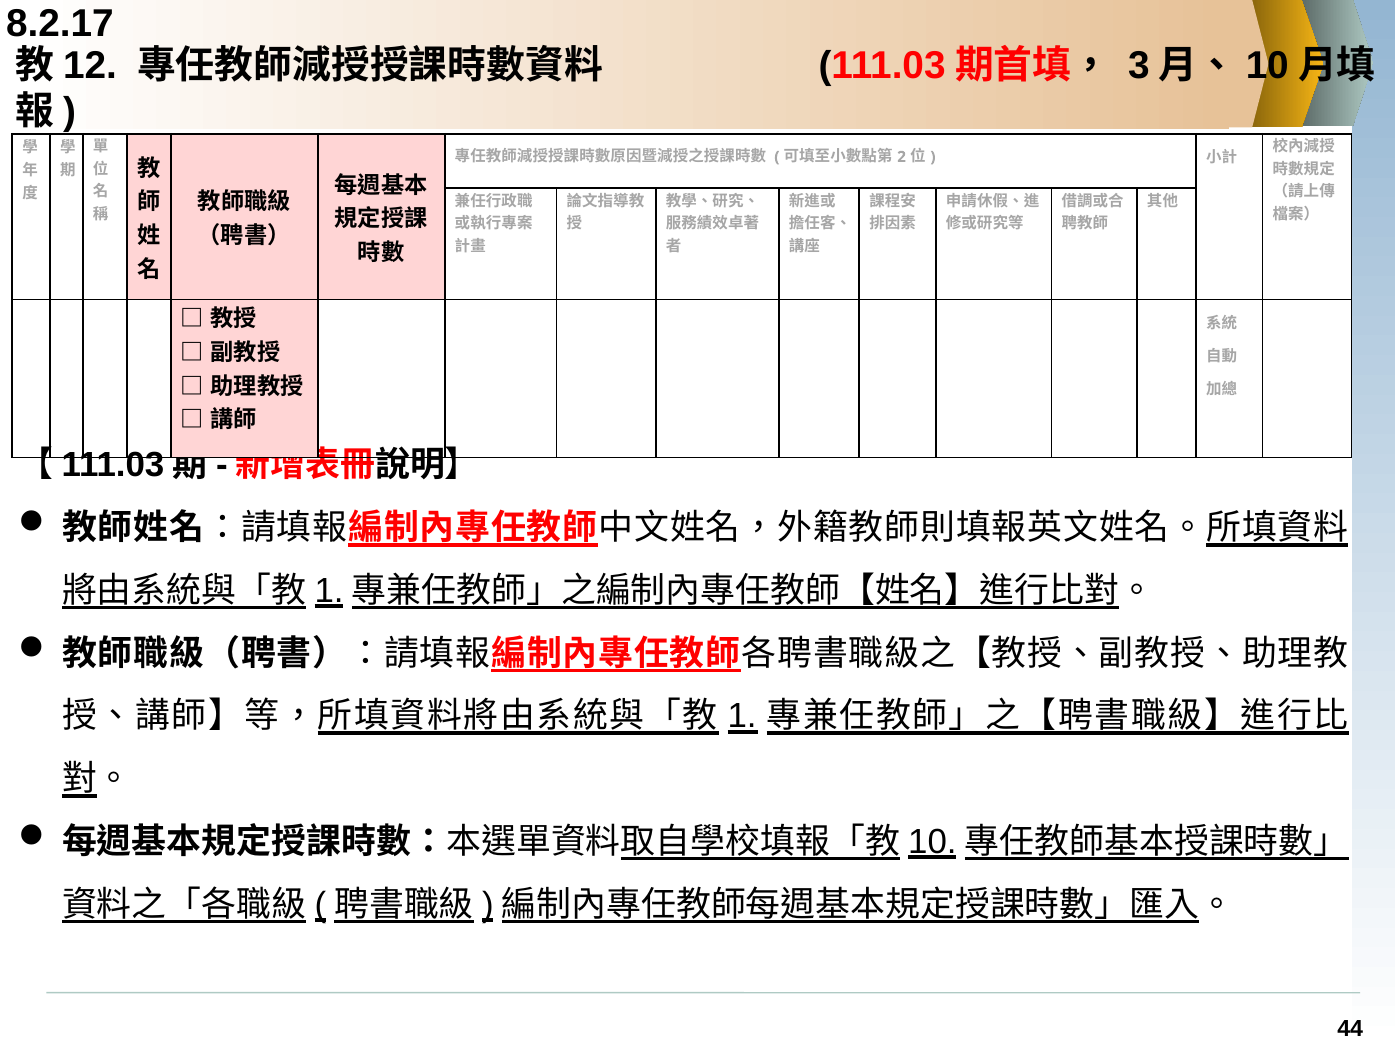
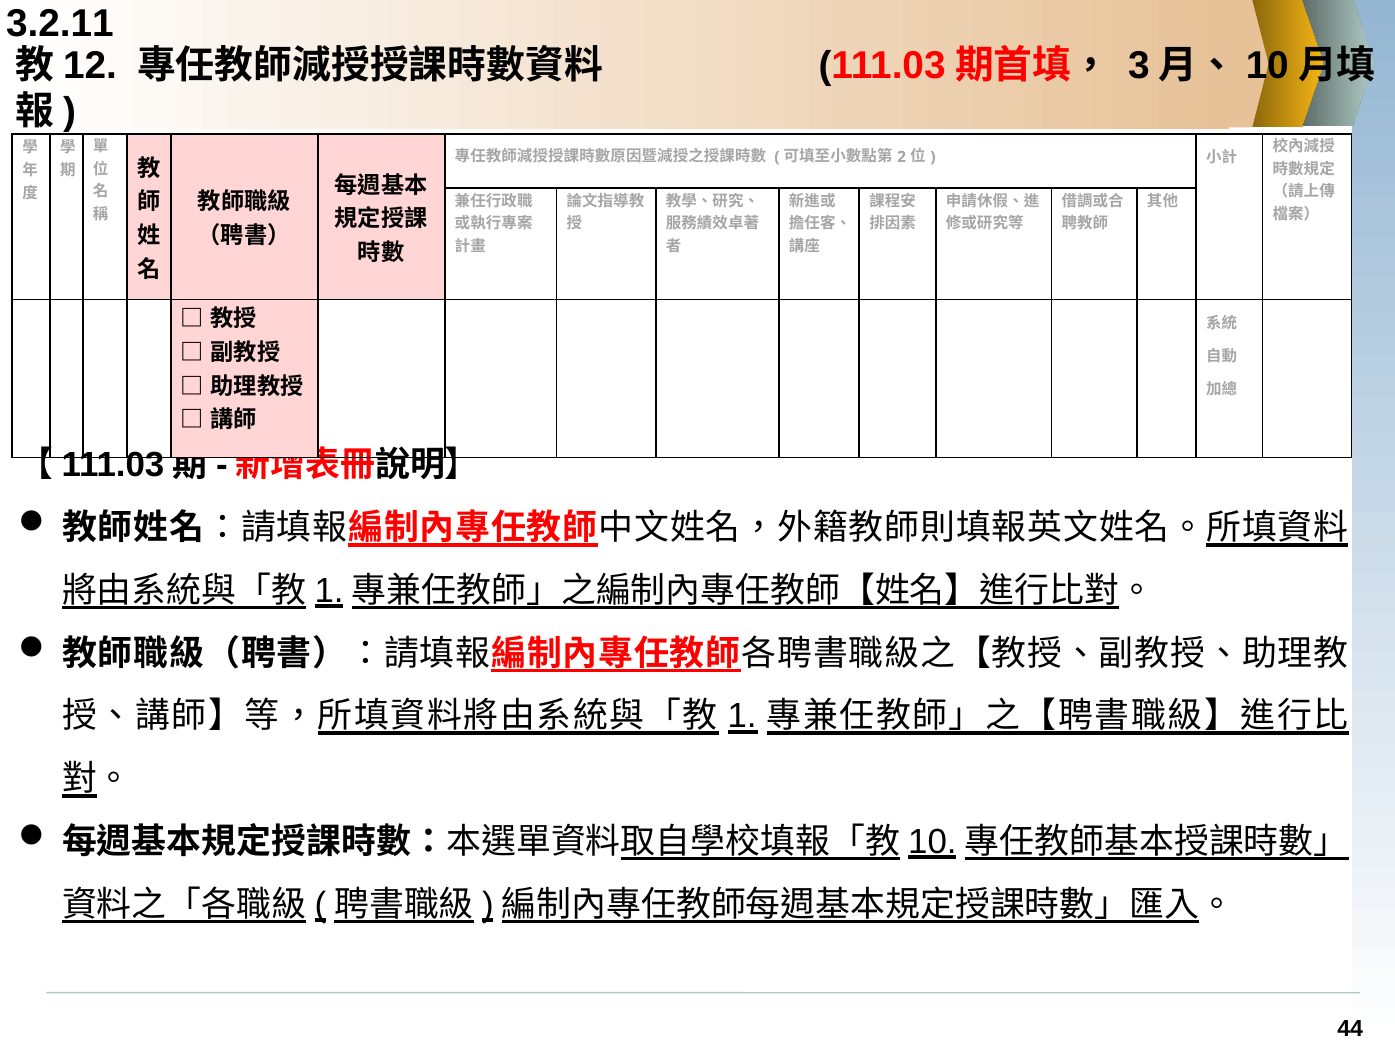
8.2.17: 8.2.17 -> 3.2.11
